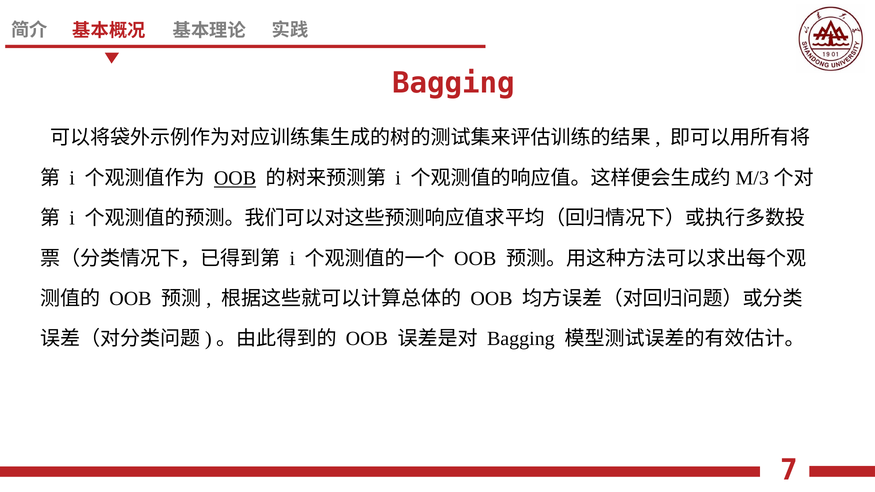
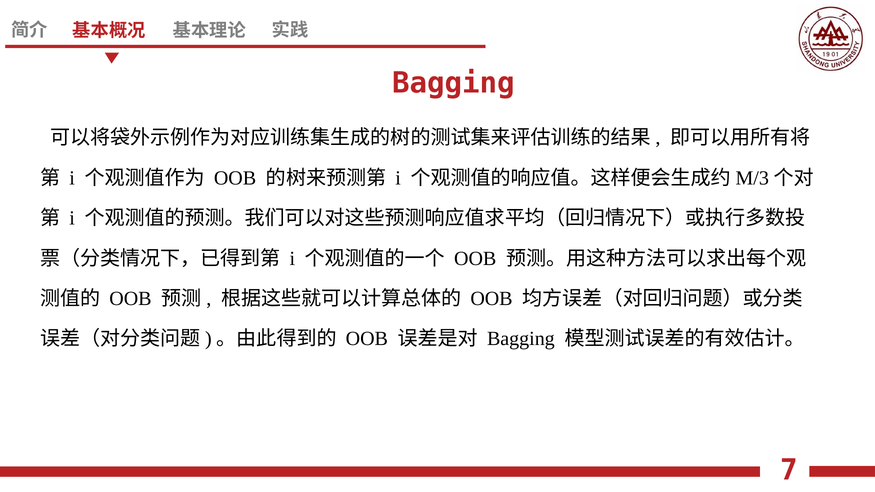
OOB at (235, 178) underline: present -> none
